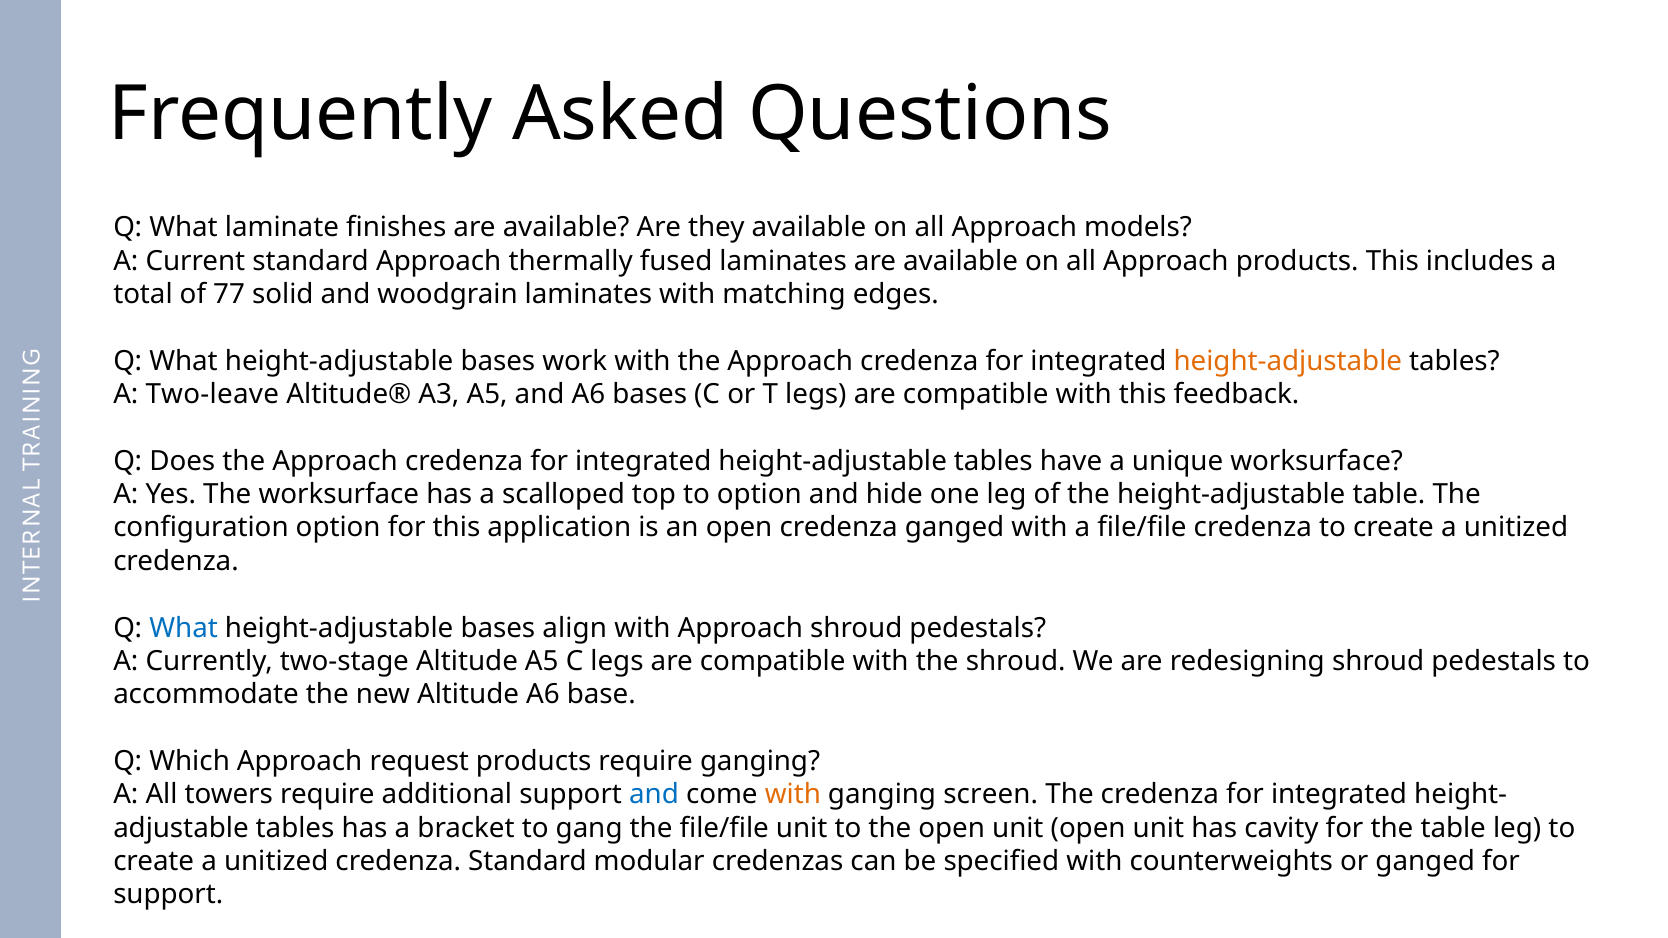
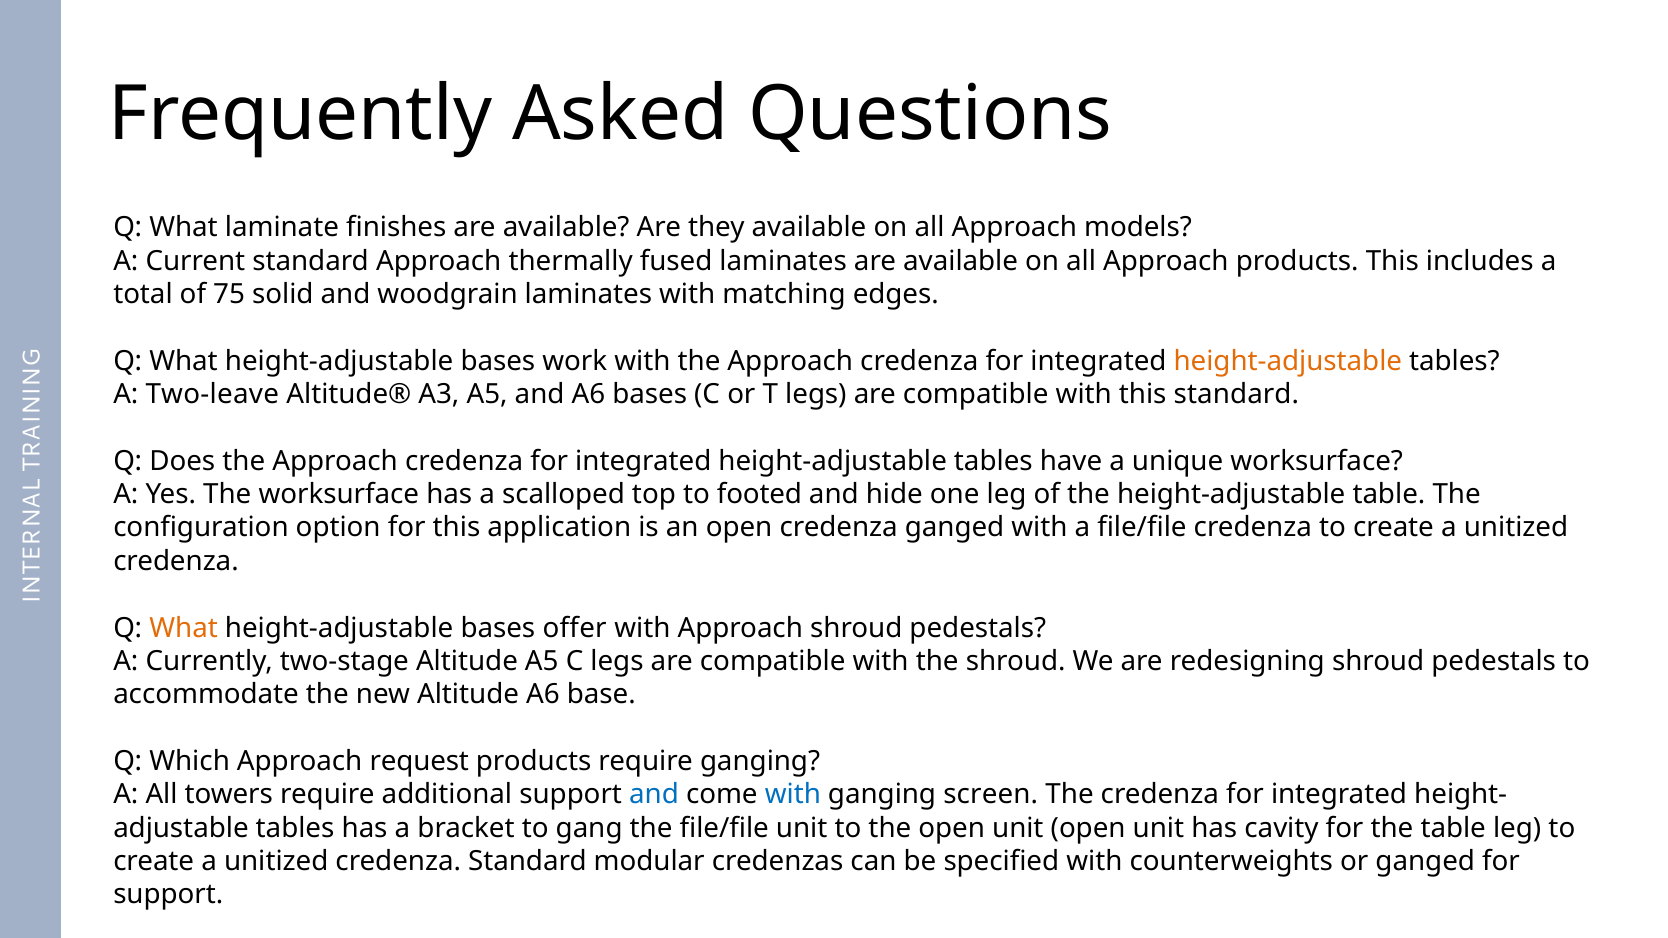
77: 77 -> 75
this feedback: feedback -> standard
to option: option -> footed
What at (184, 628) colour: blue -> orange
align: align -> offer
with at (793, 795) colour: orange -> blue
